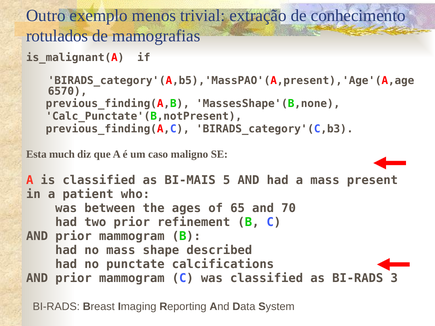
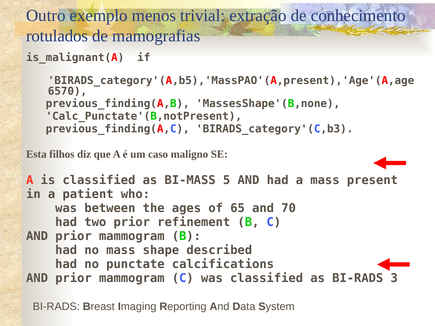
much: much -> filhos
BI-MAIS: BI-MAIS -> BI-MASS
